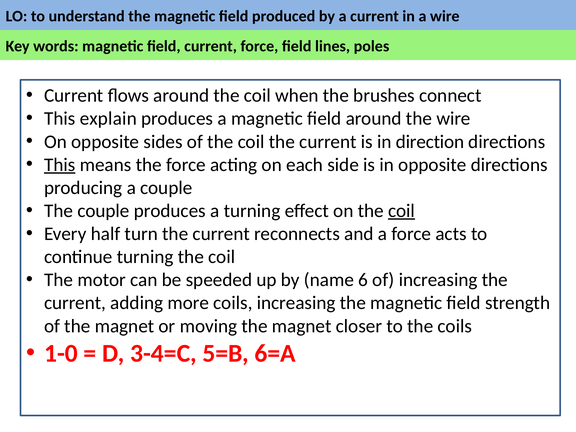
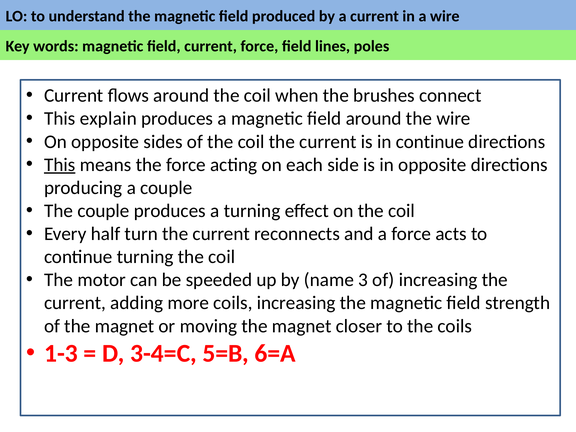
in direction: direction -> continue
coil at (402, 211) underline: present -> none
6: 6 -> 3
1-0: 1-0 -> 1-3
